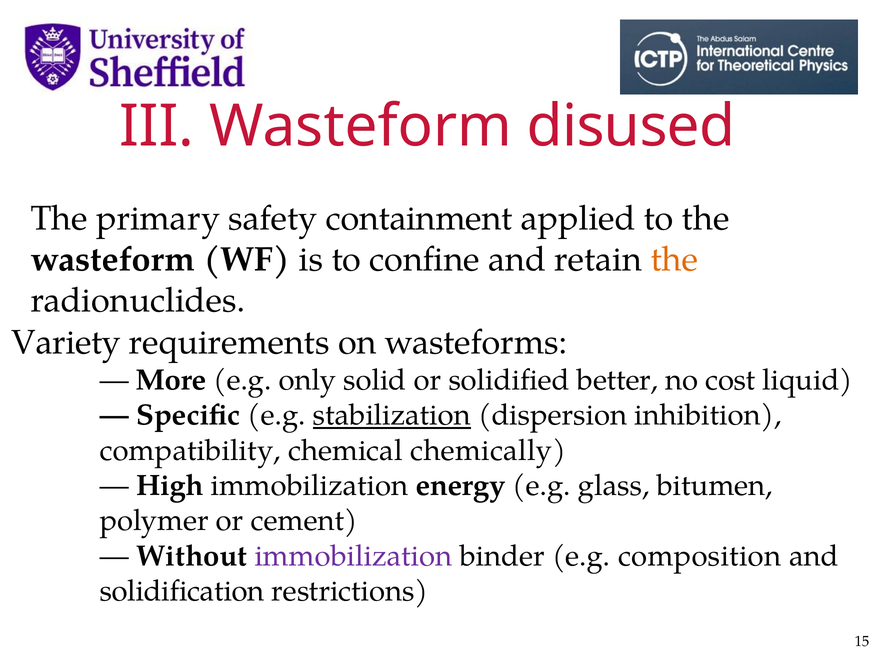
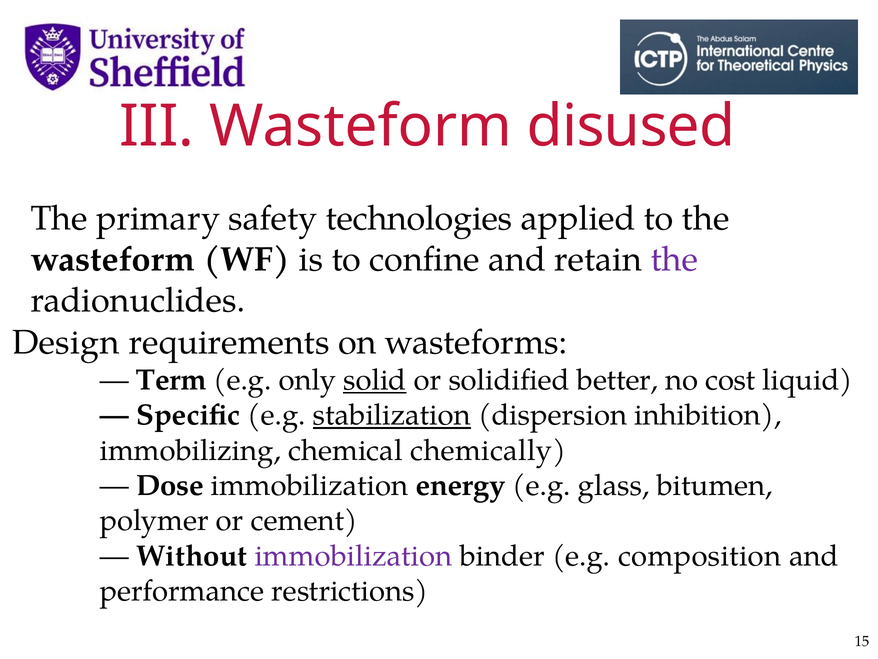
containment: containment -> technologies
the at (674, 259) colour: orange -> purple
Variety: Variety -> Design
More: More -> Term
solid underline: none -> present
compatibility: compatibility -> immobilizing
High: High -> Dose
solidification: solidification -> performance
